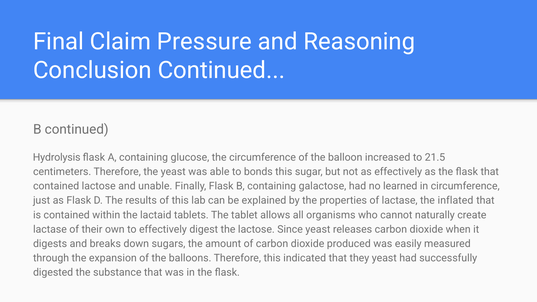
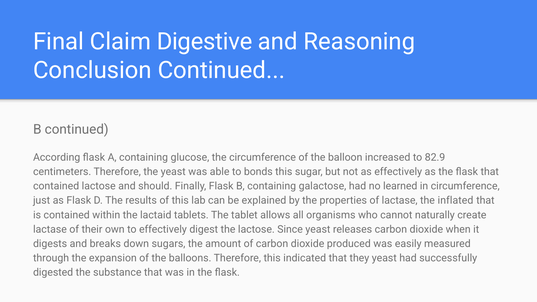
Pressure: Pressure -> Digestive
Hydrolysis: Hydrolysis -> According
21.5: 21.5 -> 82.9
unable: unable -> should
